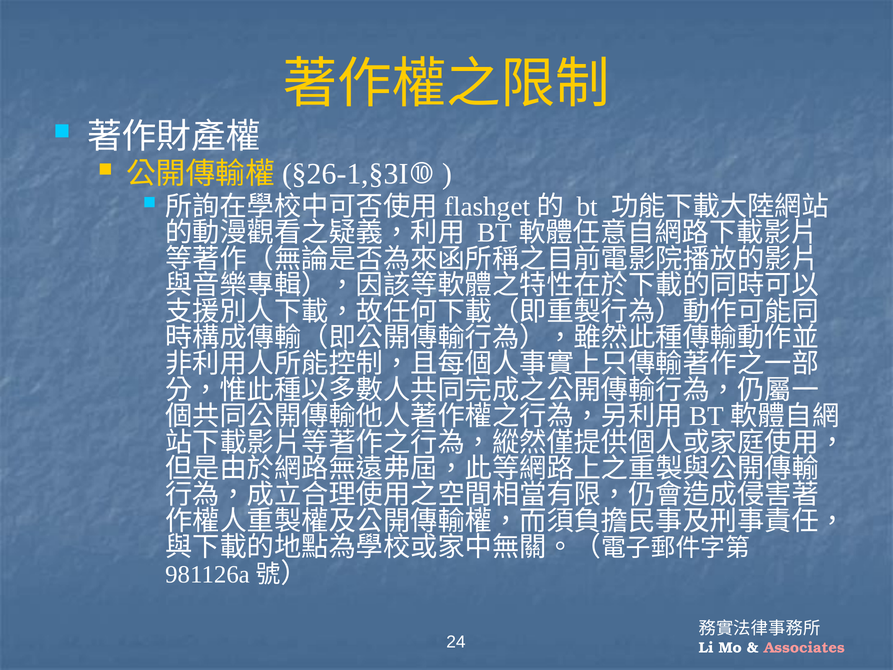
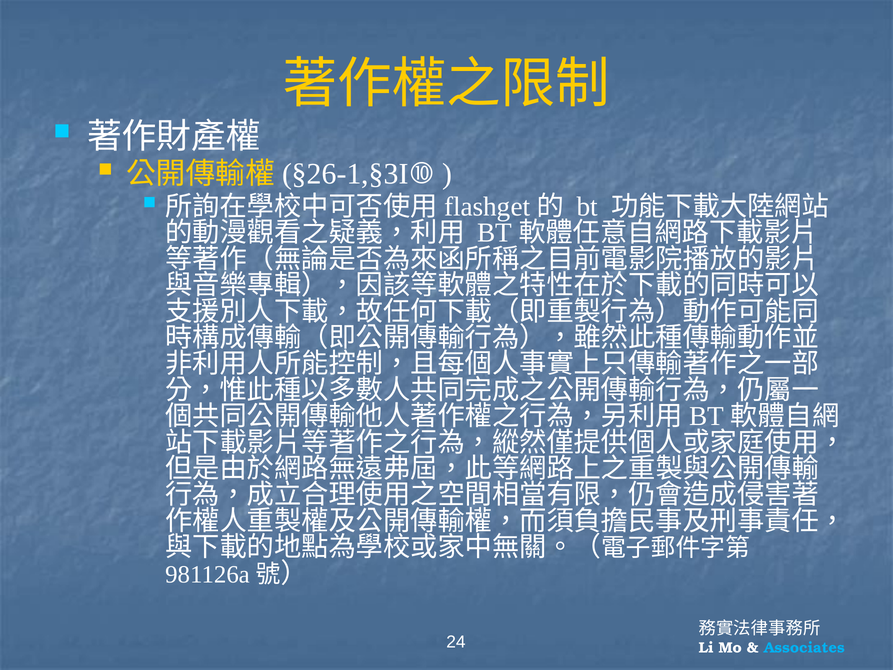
Associates colour: pink -> light blue
